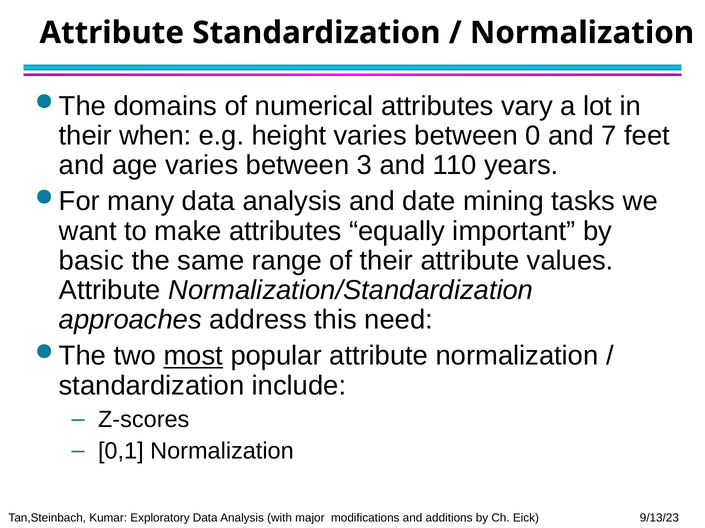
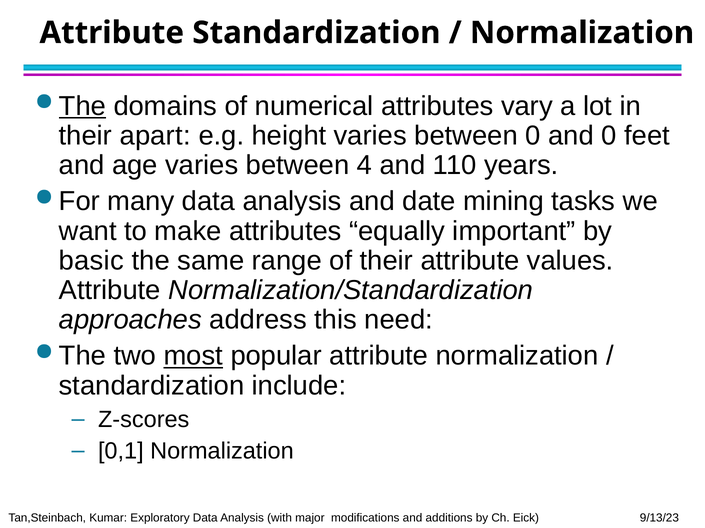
The at (82, 106) underline: none -> present
when: when -> apart
and 7: 7 -> 0
3: 3 -> 4
